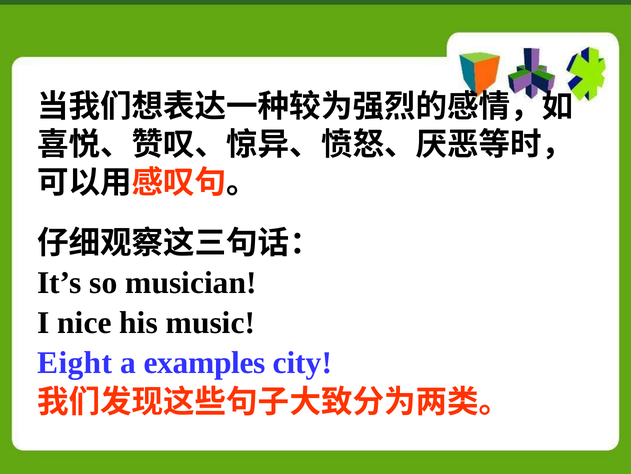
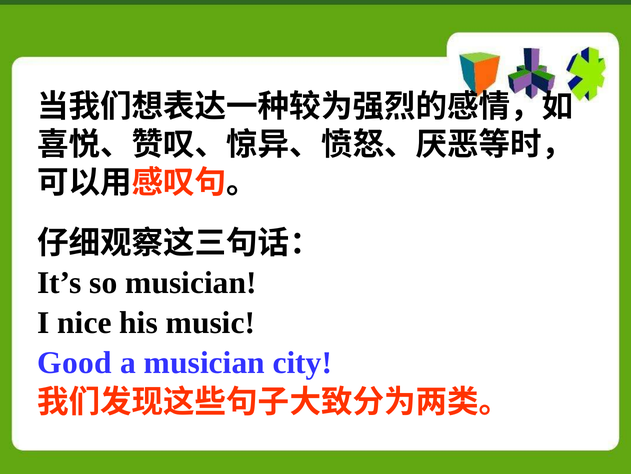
Eight: Eight -> Good
a examples: examples -> musician
